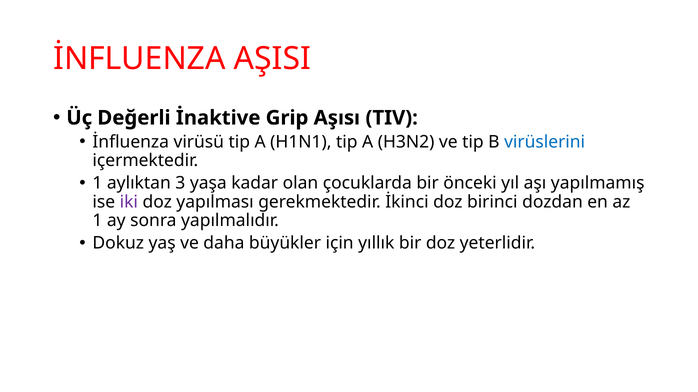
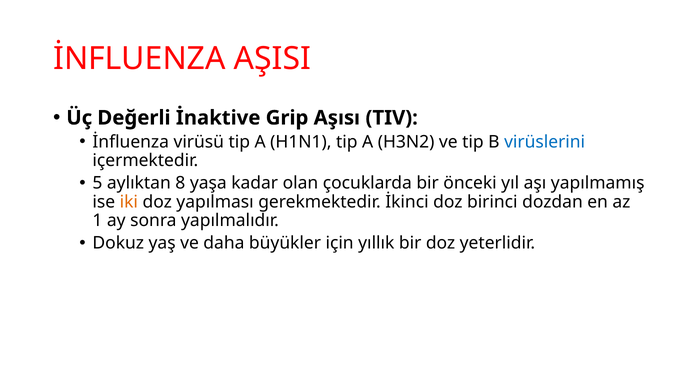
1 at (97, 183): 1 -> 5
3: 3 -> 8
iki colour: purple -> orange
